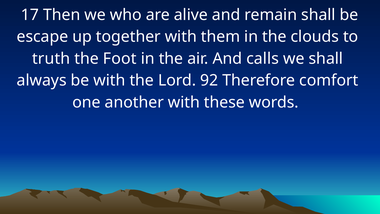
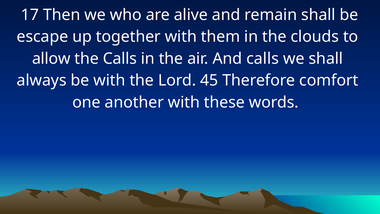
truth: truth -> allow
the Foot: Foot -> Calls
92: 92 -> 45
